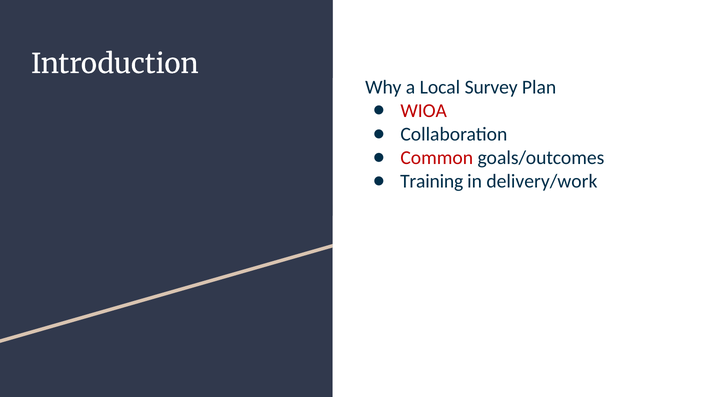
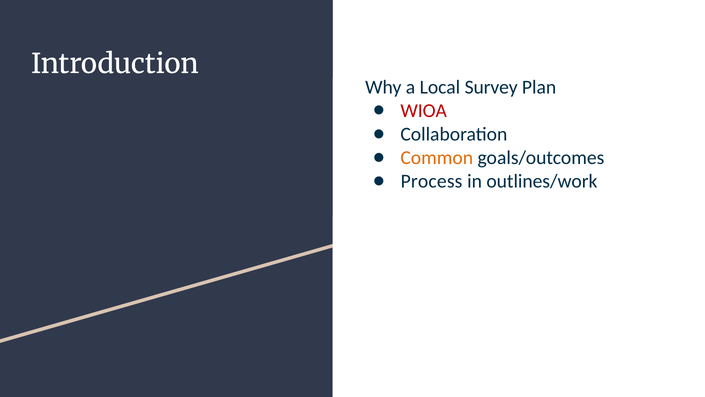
Common colour: red -> orange
Training: Training -> Process
delivery/work: delivery/work -> outlines/work
